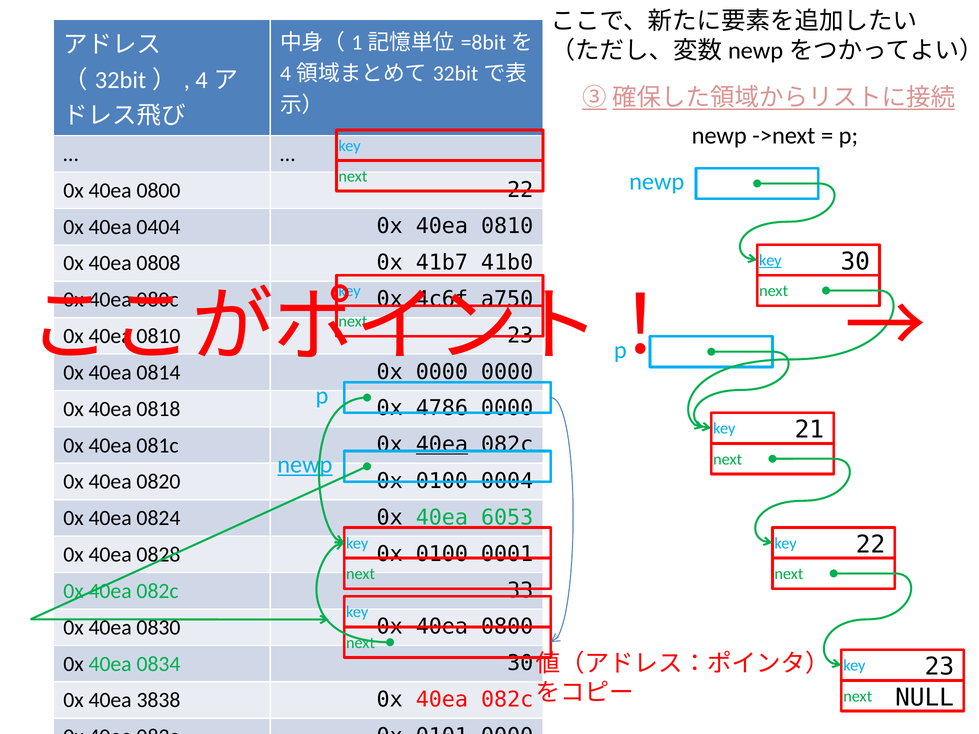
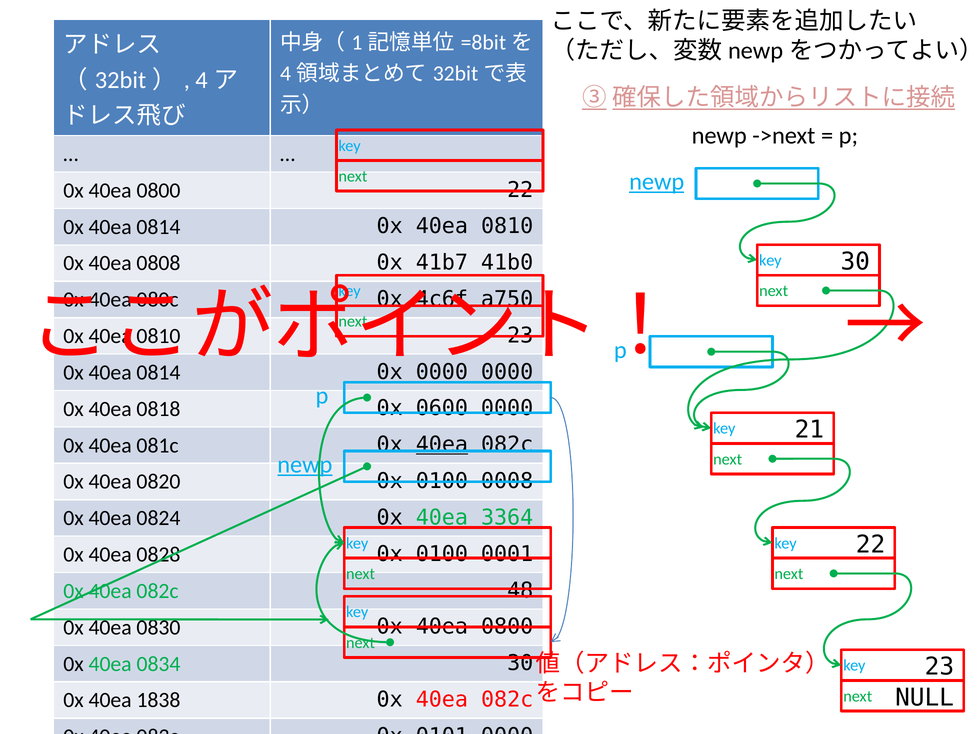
newp at (657, 182) underline: none -> present
0404 at (158, 227): 0404 -> 0814
key at (770, 260) underline: present -> none
4786: 4786 -> 0600
0004: 0004 -> 0008
6053: 6053 -> 3364
33: 33 -> 48
3838: 3838 -> 1838
